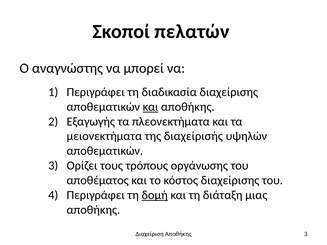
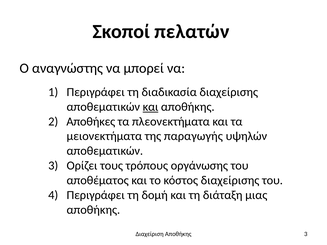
Εξαγωγής: Εξαγωγής -> Αποθήκες
διαχείρισής: διαχείρισής -> παραγωγής
δομή underline: present -> none
